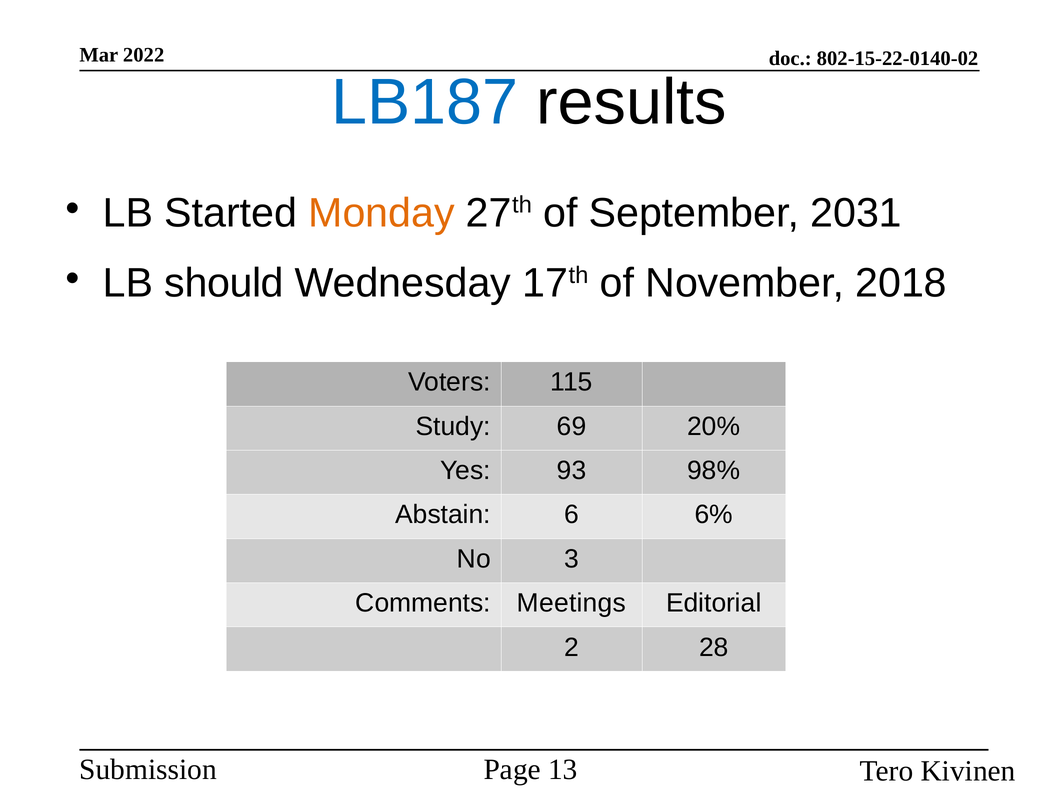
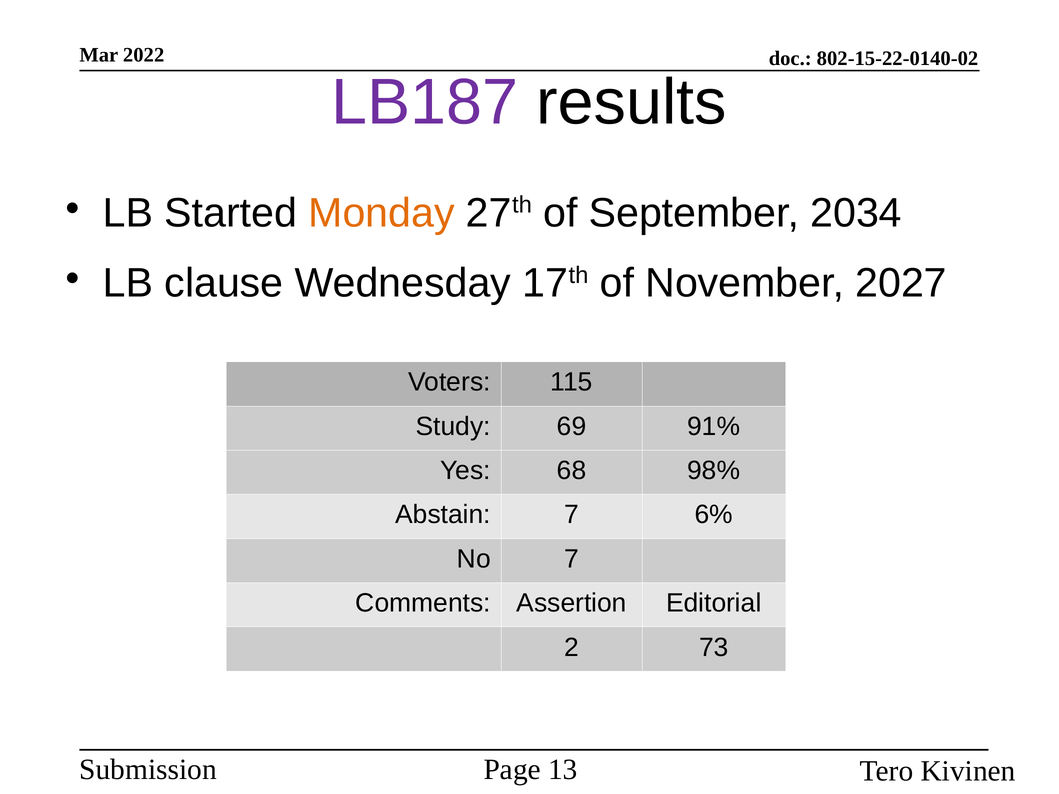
LB187 colour: blue -> purple
2031: 2031 -> 2034
should: should -> clause
2018: 2018 -> 2027
20%: 20% -> 91%
93: 93 -> 68
Abstain 6: 6 -> 7
No 3: 3 -> 7
Meetings: Meetings -> Assertion
28: 28 -> 73
